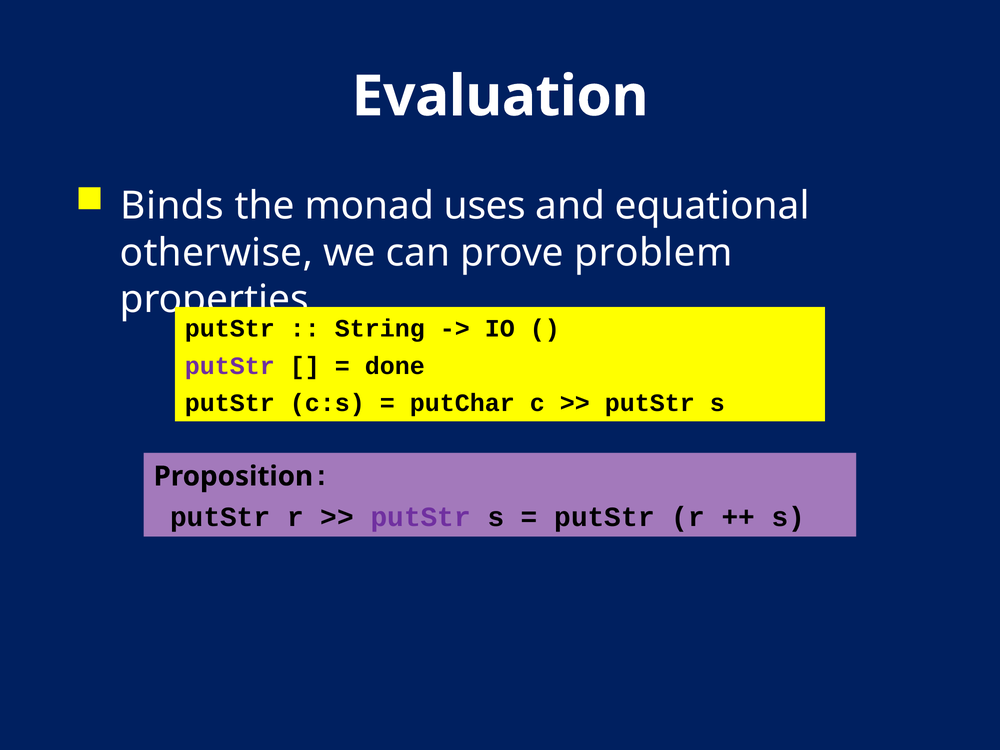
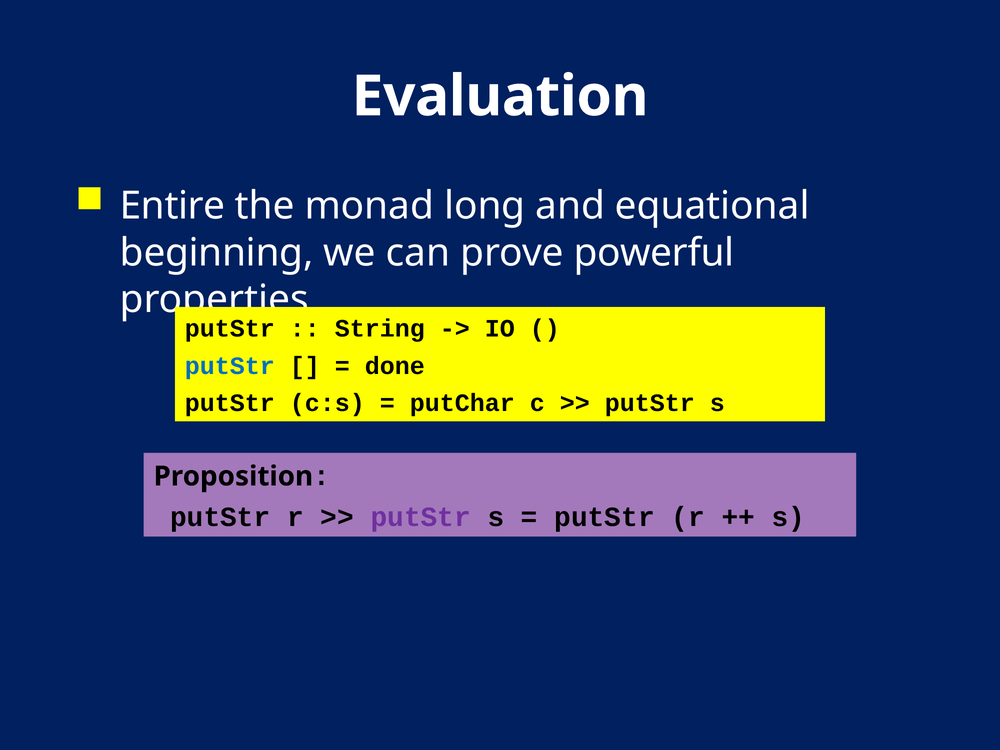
Binds: Binds -> Entire
uses: uses -> long
otherwise: otherwise -> beginning
problem: problem -> powerful
putStr at (230, 366) colour: purple -> blue
